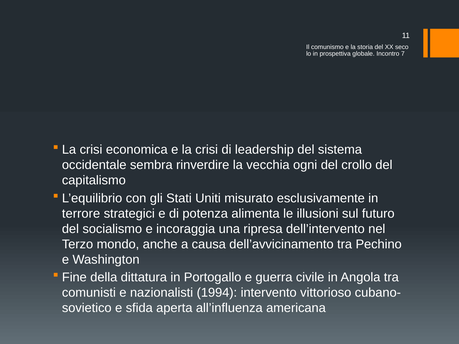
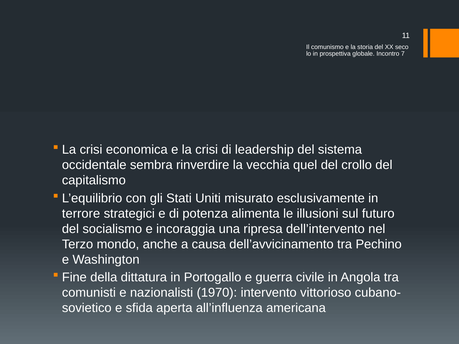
ogni: ogni -> quel
1994: 1994 -> 1970
